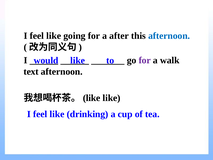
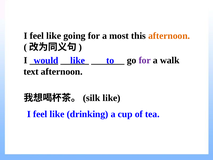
after: after -> most
afternoon at (169, 36) colour: blue -> orange
like at (92, 98): like -> silk
